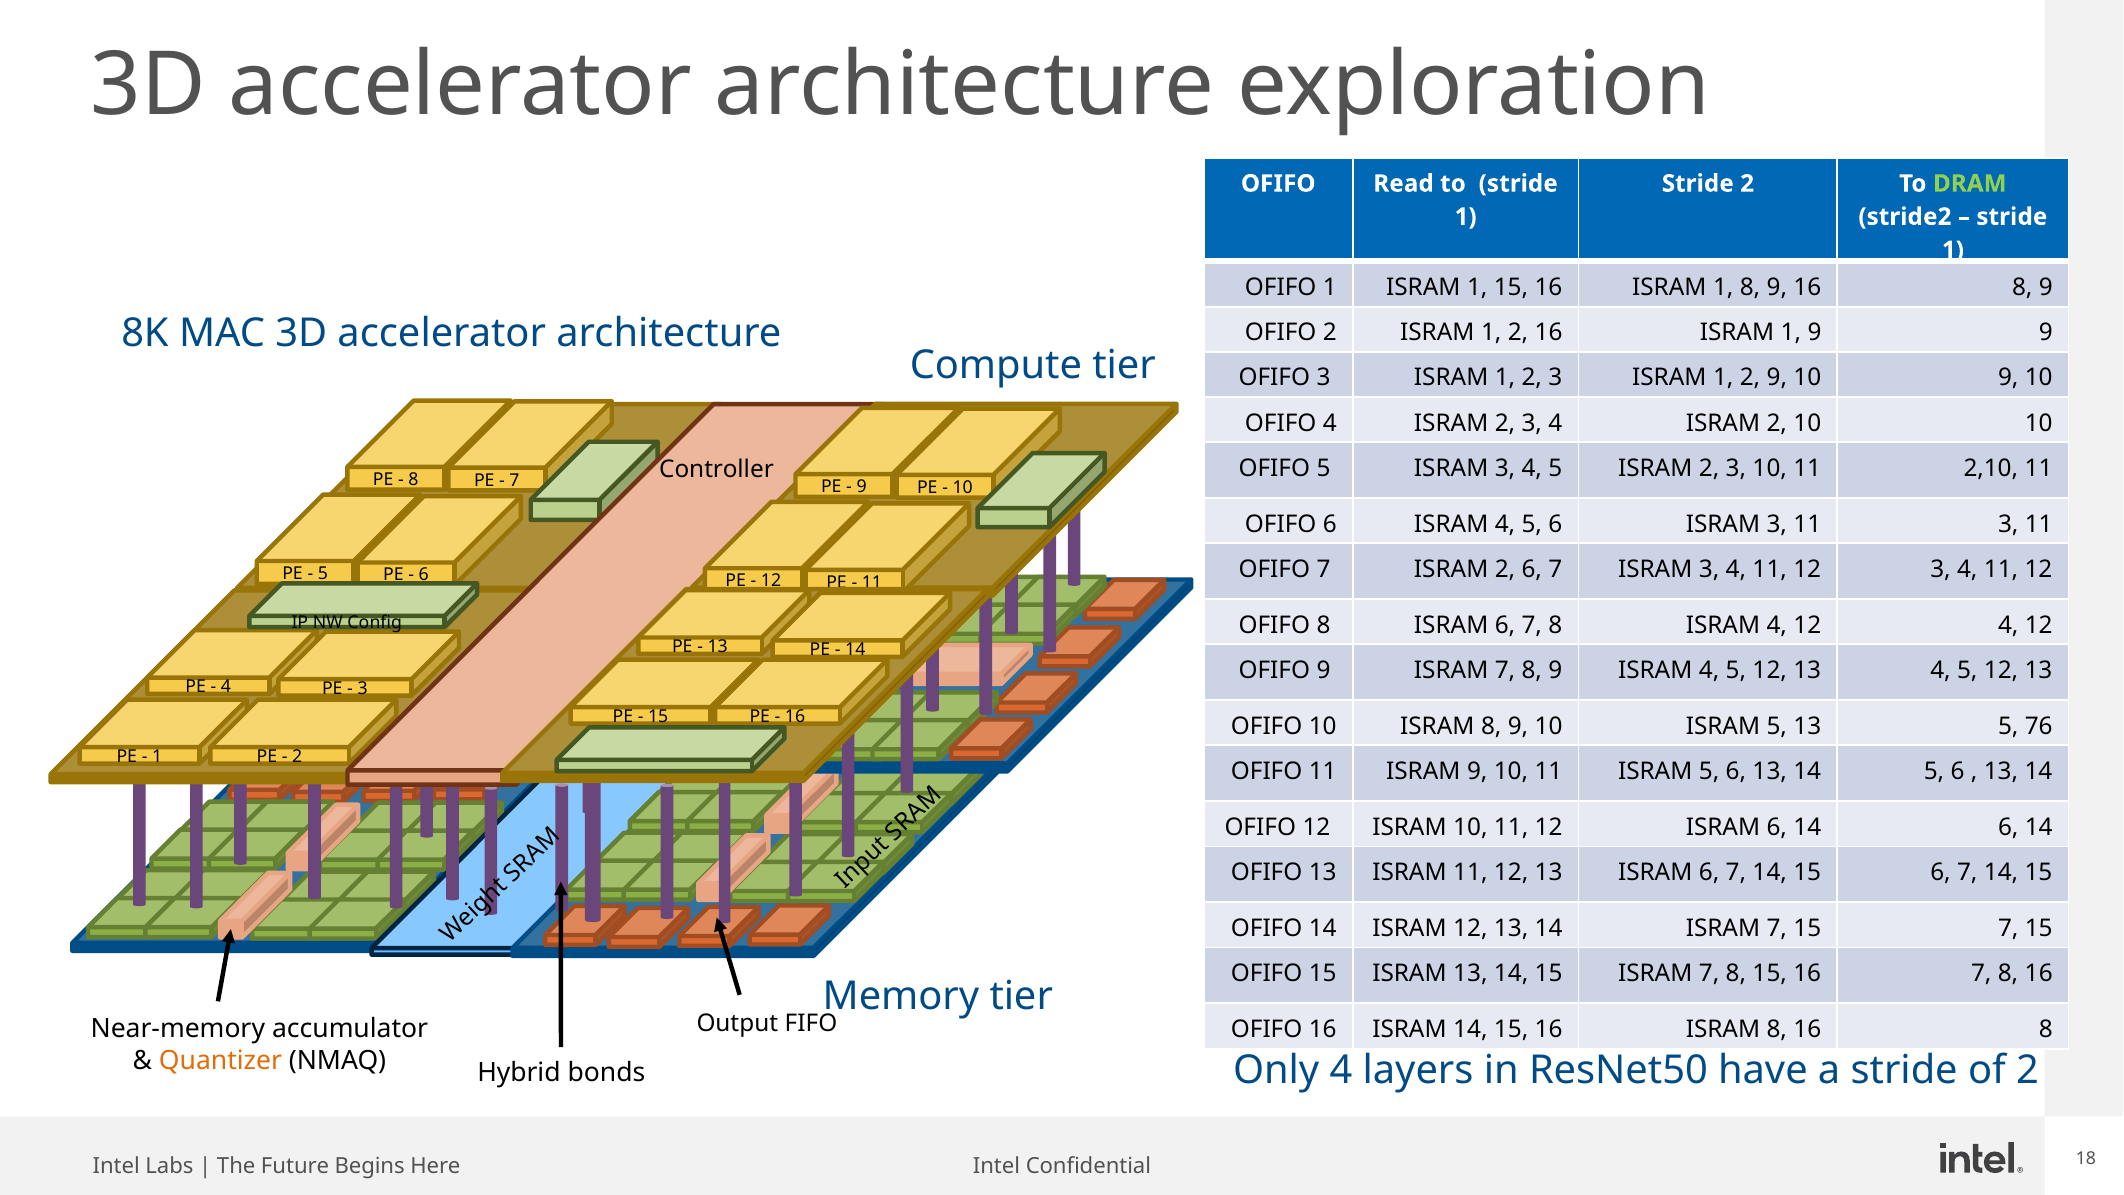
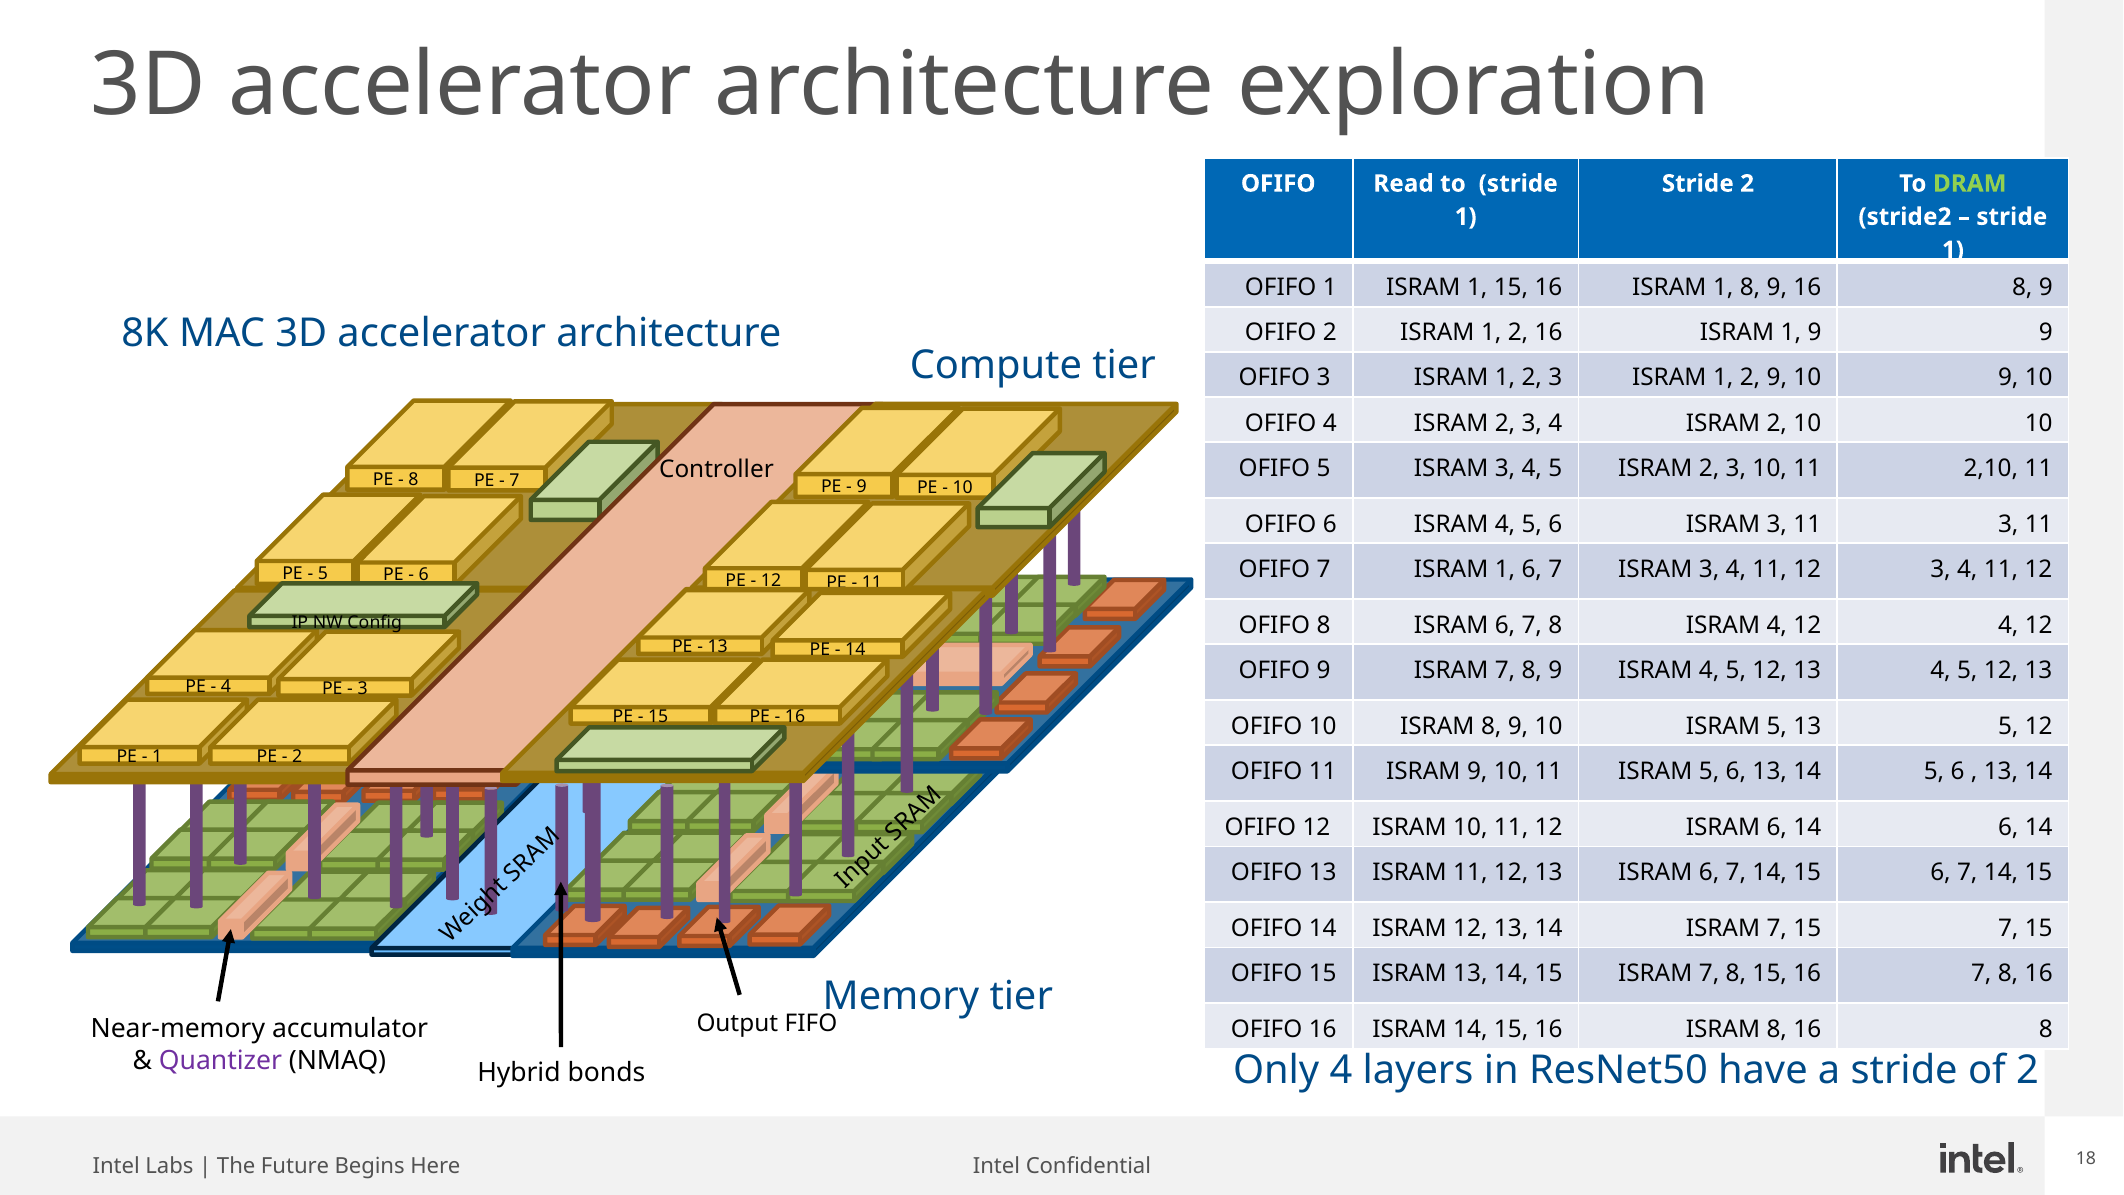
7 ISRAM 2: 2 -> 1
13 5 76: 76 -> 12
Quantizer colour: orange -> purple
